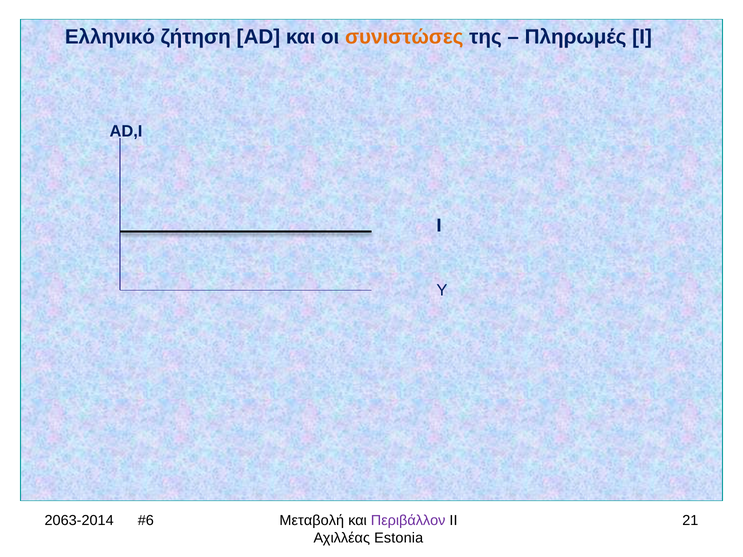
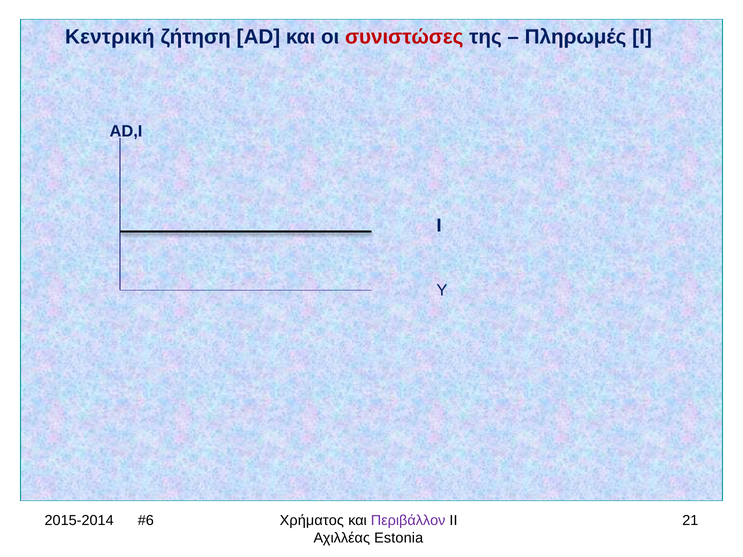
Ελληνικό: Ελληνικό -> Κεντρική
συνιστώσες colour: orange -> red
2063-2014: 2063-2014 -> 2015-2014
Μεταβολή: Μεταβολή -> Χρήματος
